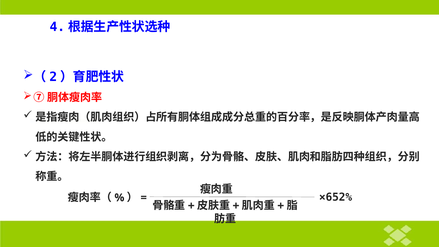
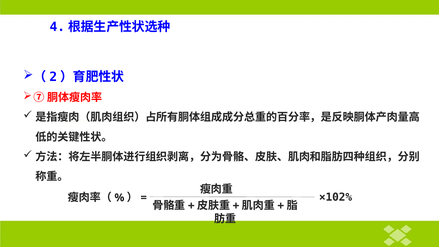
×652%: ×652% -> ×102%
